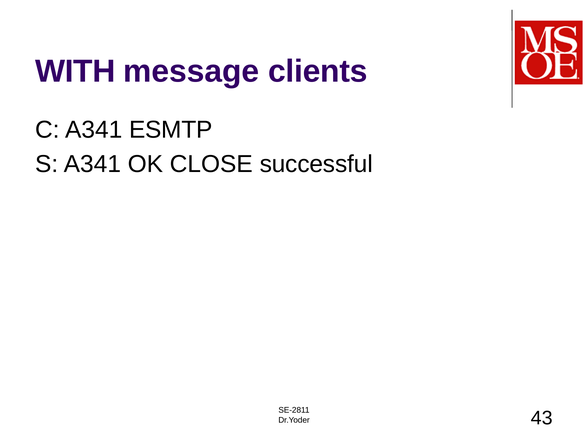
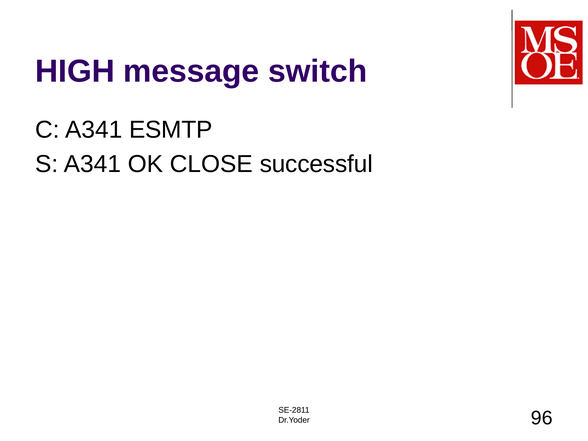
WITH: WITH -> HIGH
clients: clients -> switch
43: 43 -> 96
